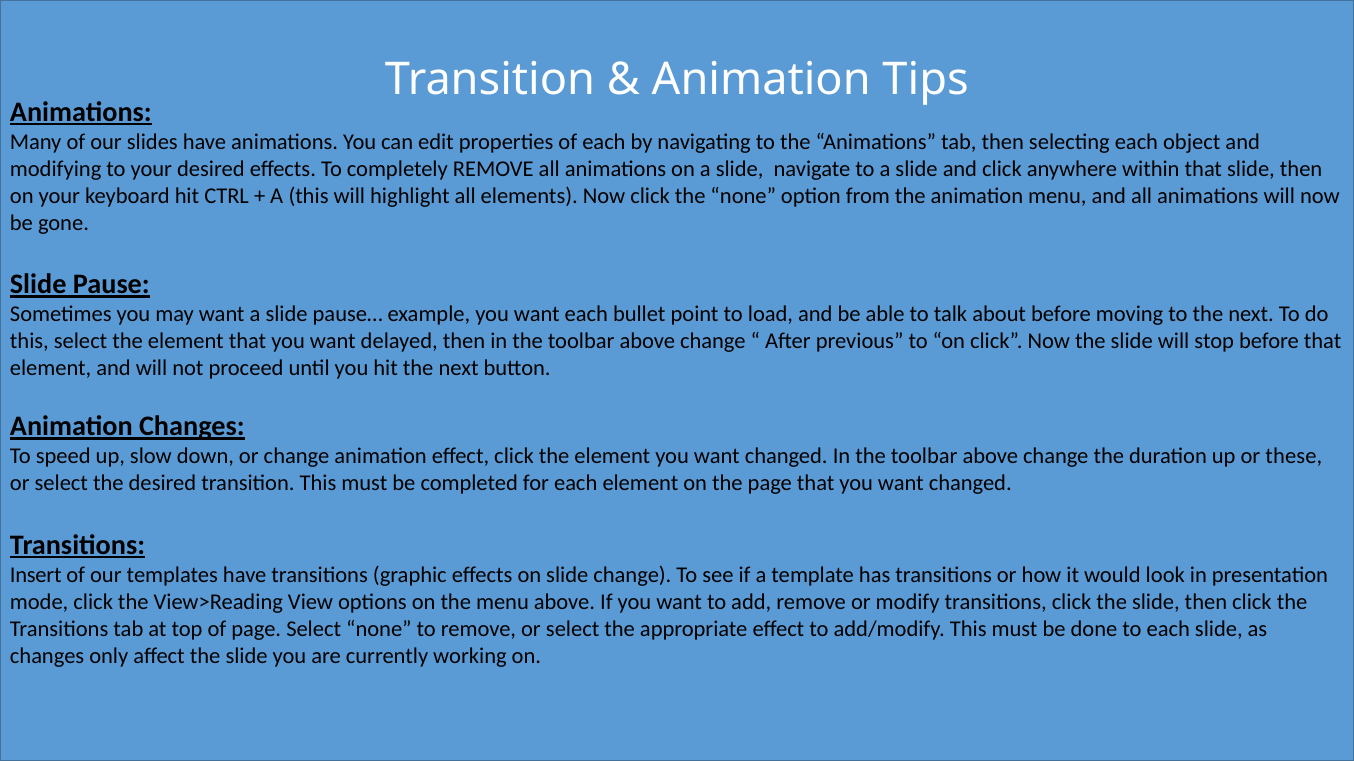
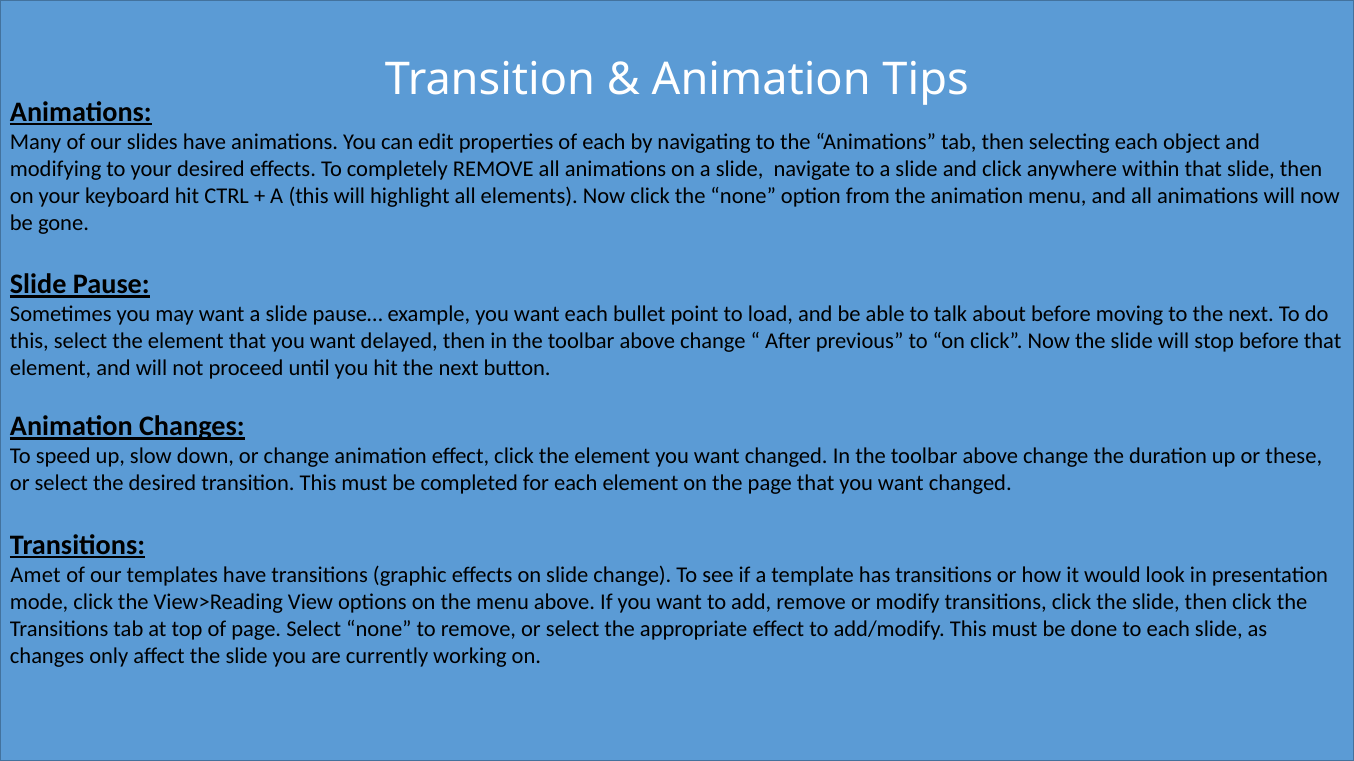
Insert: Insert -> Amet
